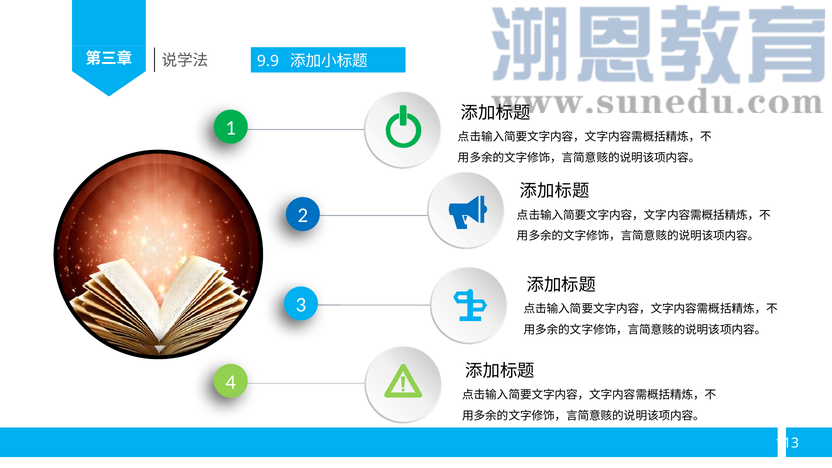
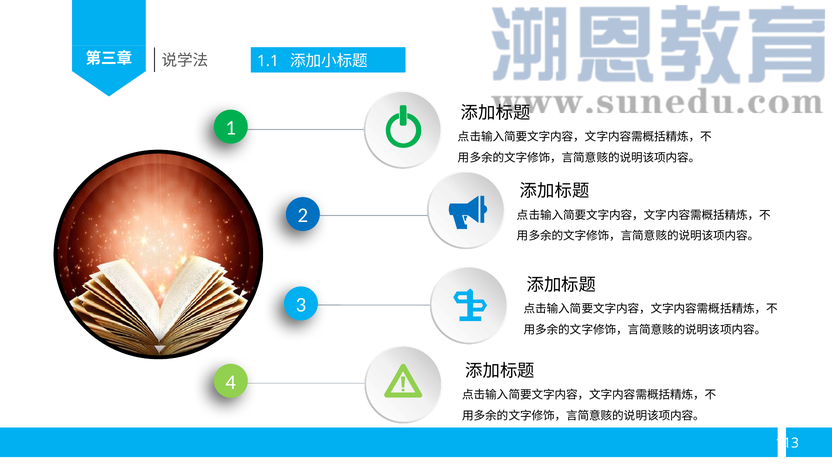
9.9: 9.9 -> 1.1
